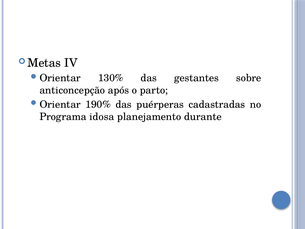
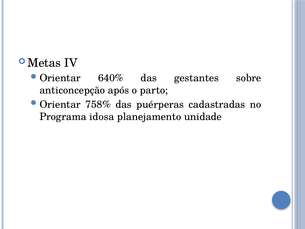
130%: 130% -> 640%
190%: 190% -> 758%
durante: durante -> unidade
